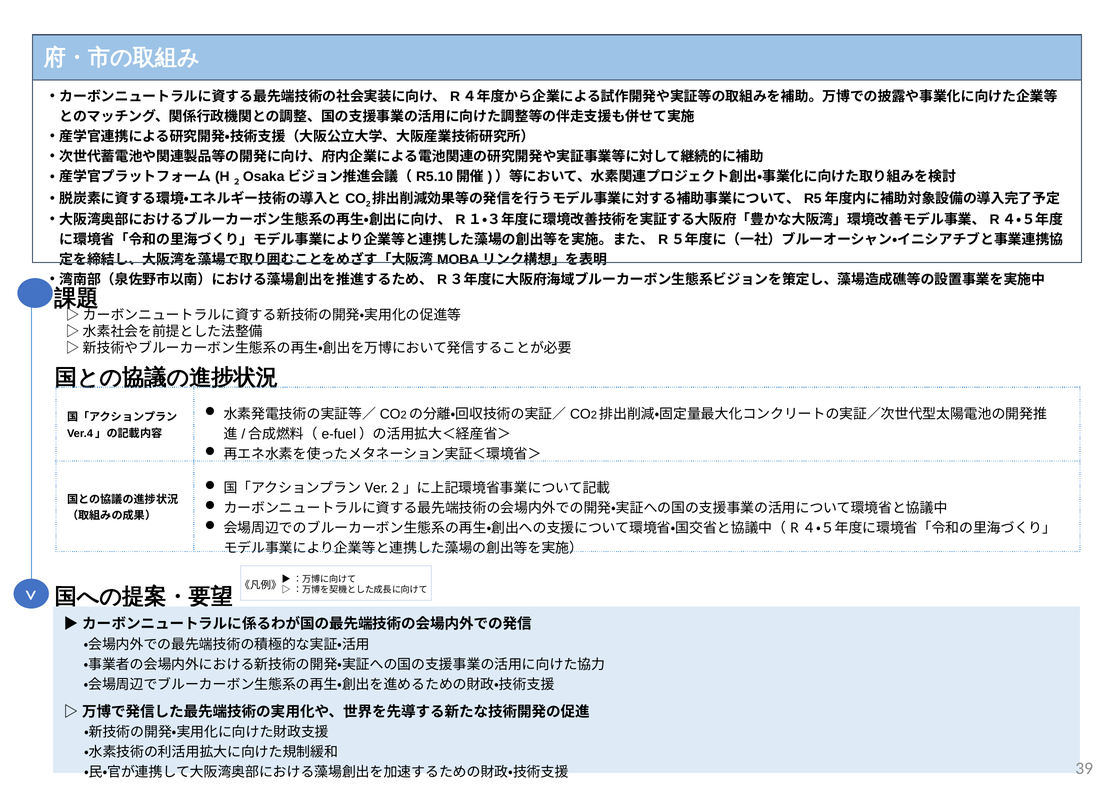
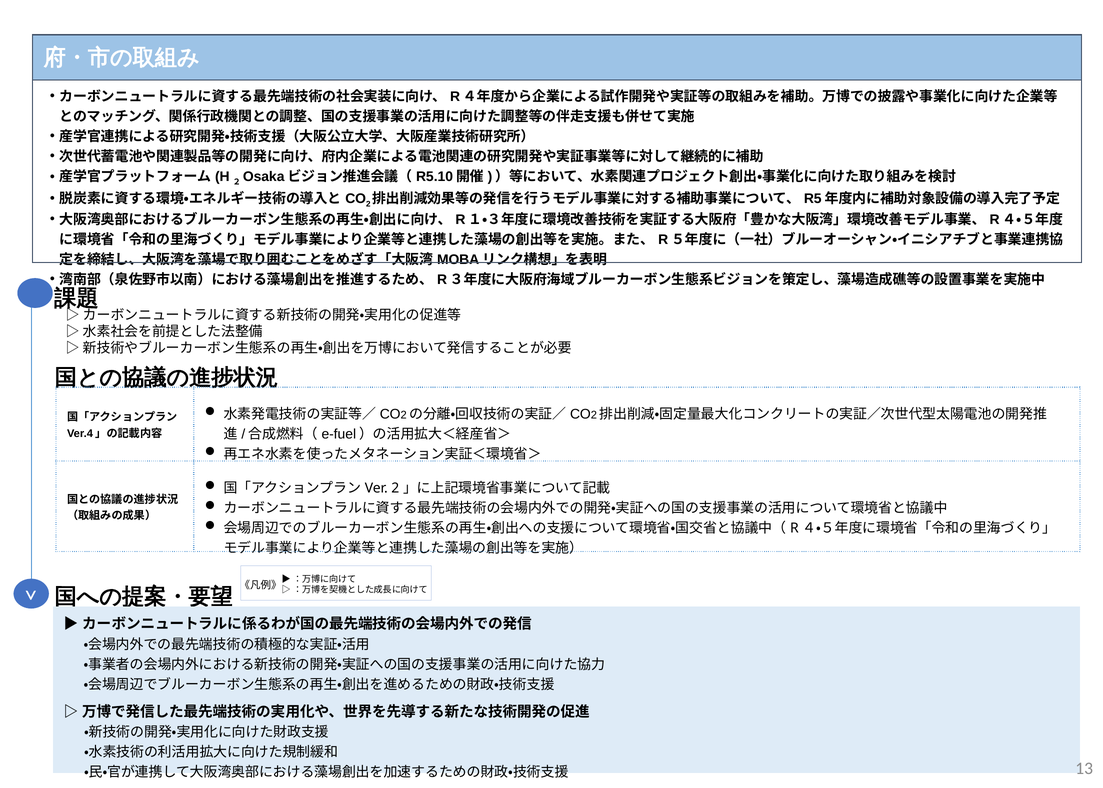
39: 39 -> 13
